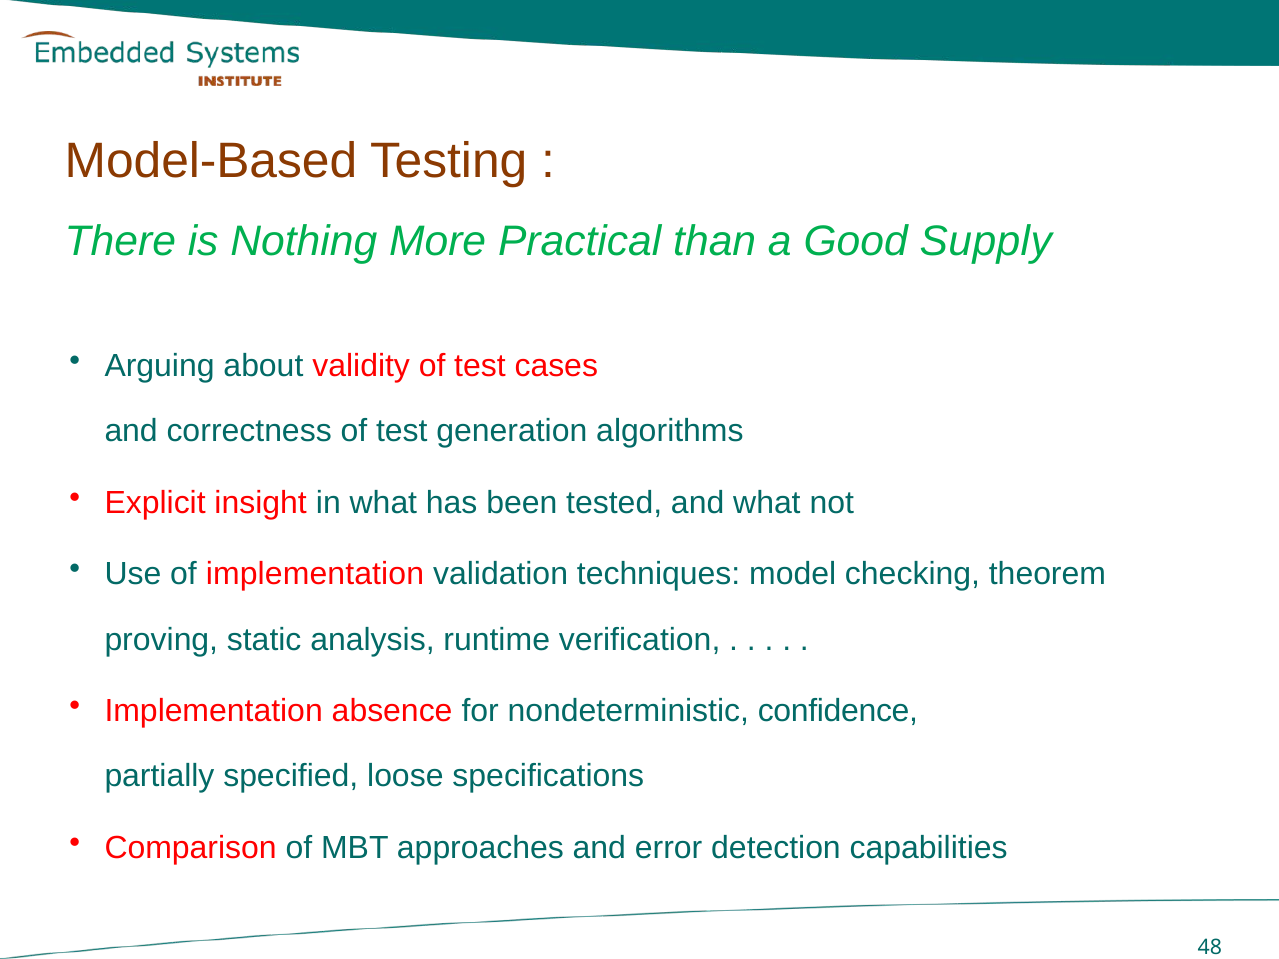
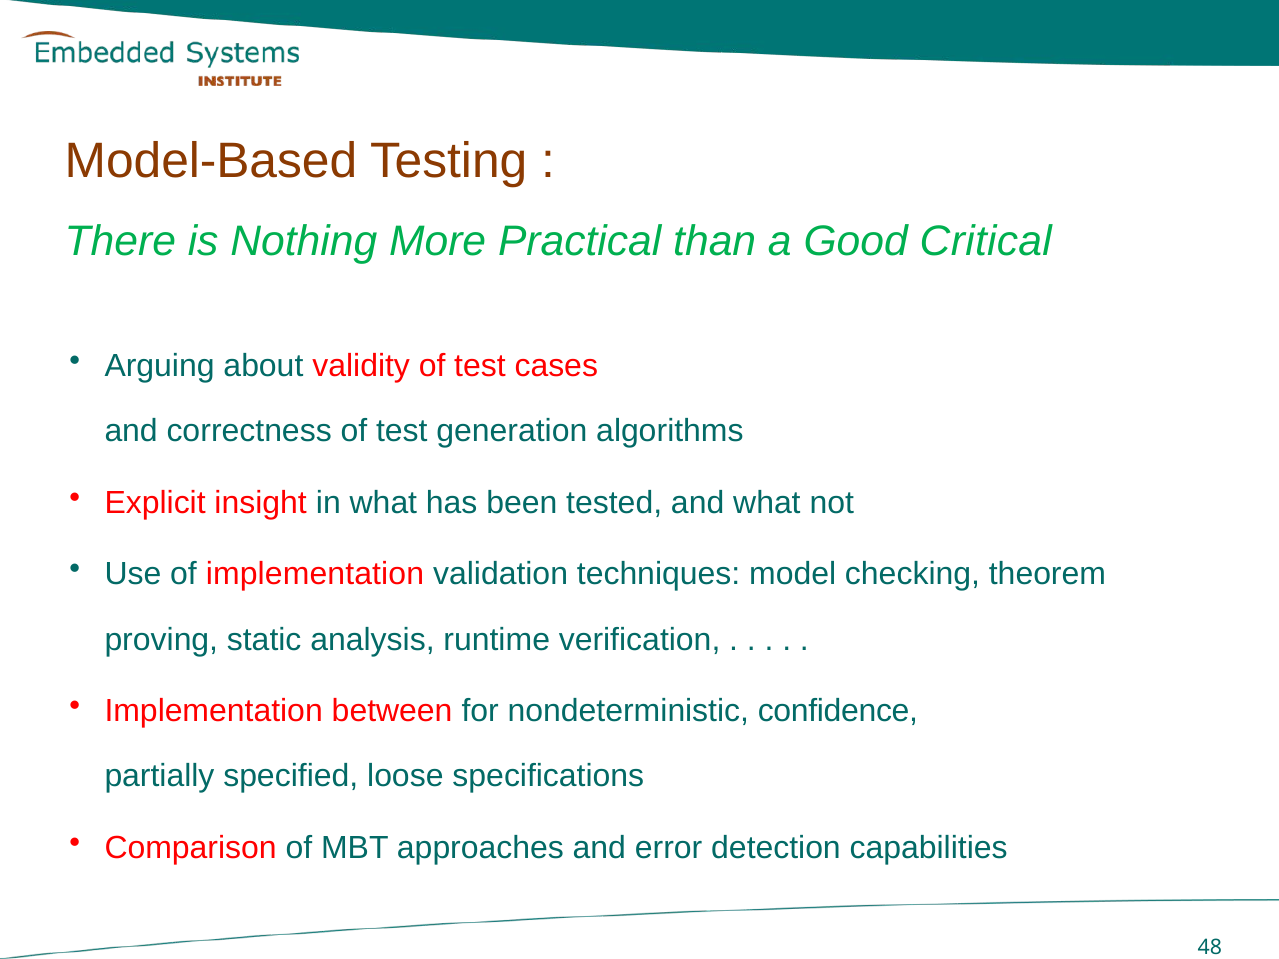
Supply: Supply -> Critical
absence: absence -> between
